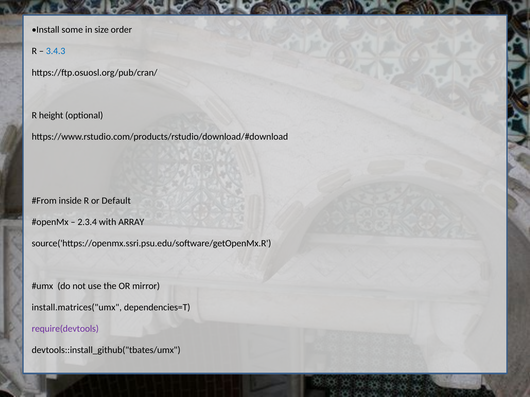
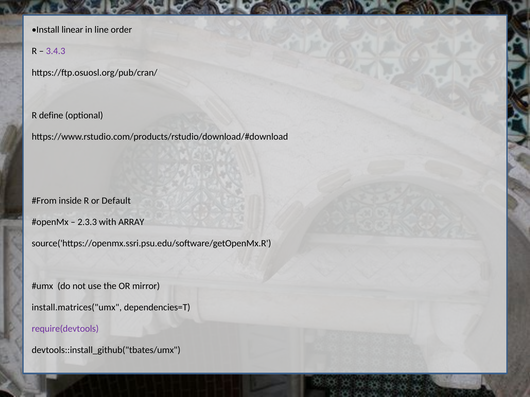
some: some -> linear
size: size -> line
3.4.3 colour: blue -> purple
height: height -> define
2.3.4: 2.3.4 -> 2.3.3
